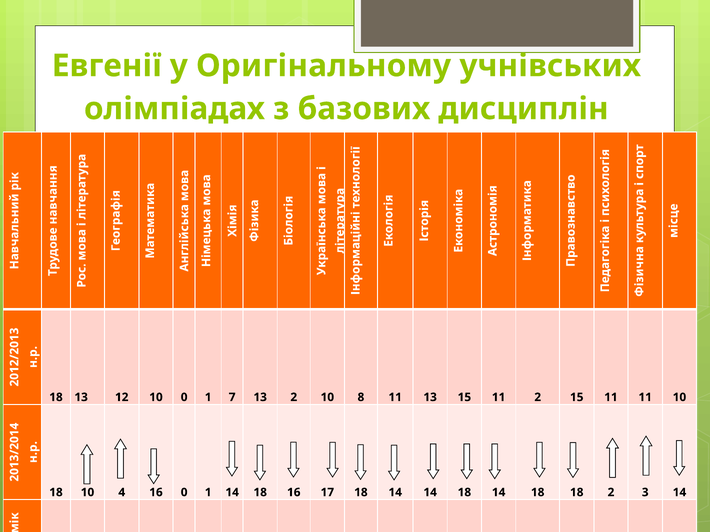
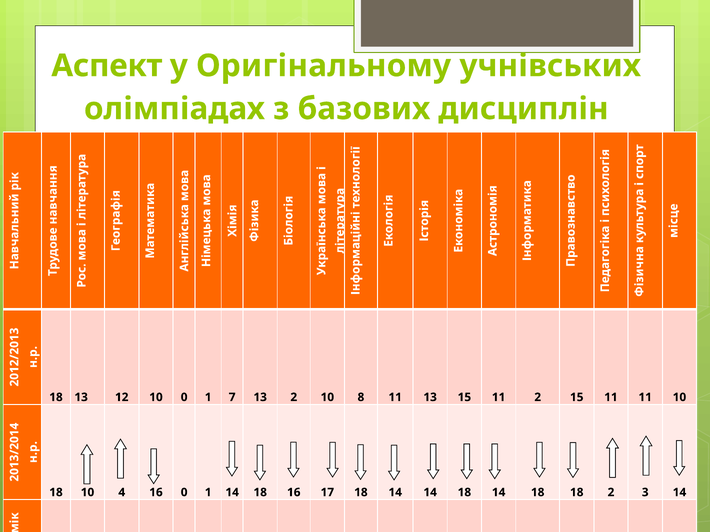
Евгенії: Евгенії -> Аспект
